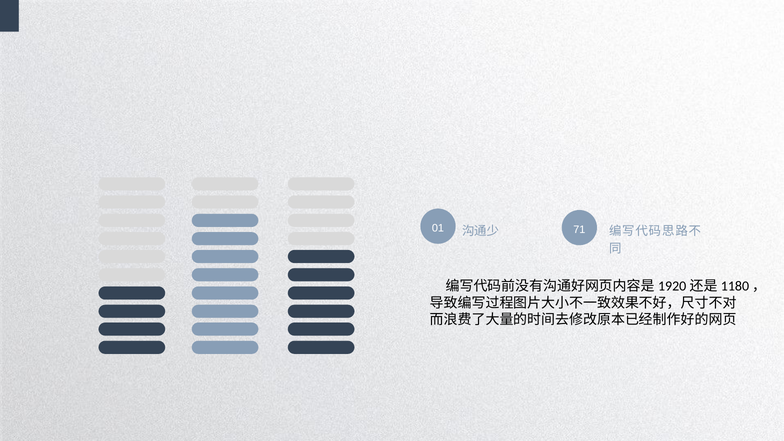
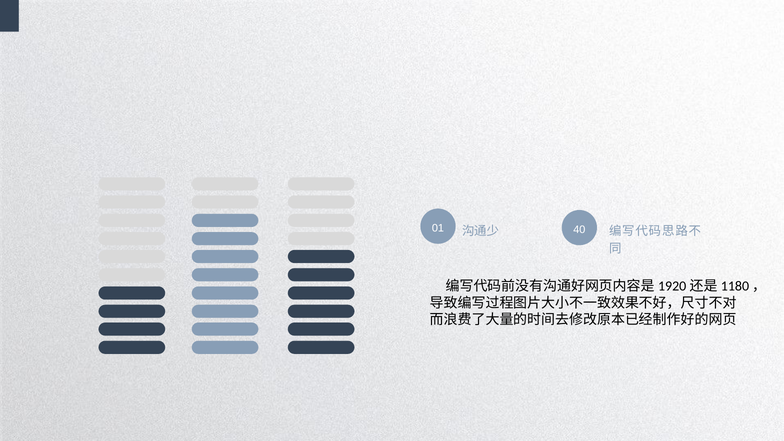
71: 71 -> 40
